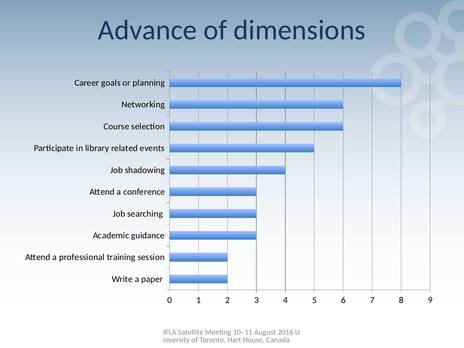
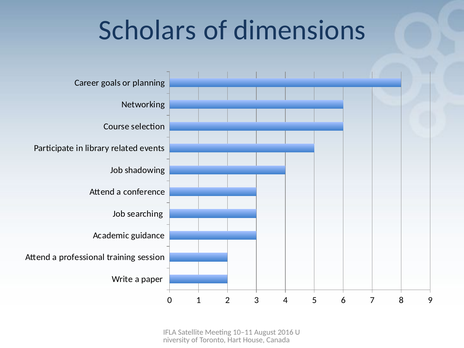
Advance: Advance -> Scholars
